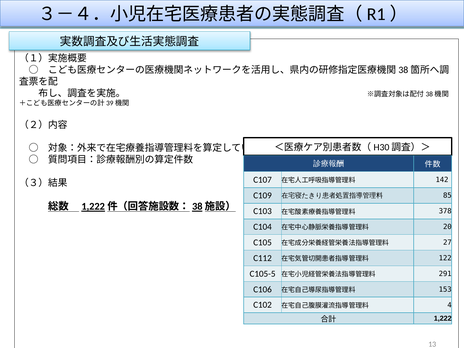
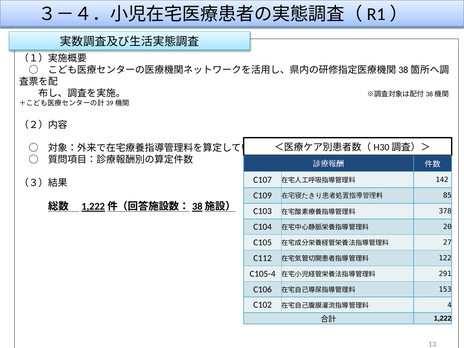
C105-5: C105-5 -> C105-4
